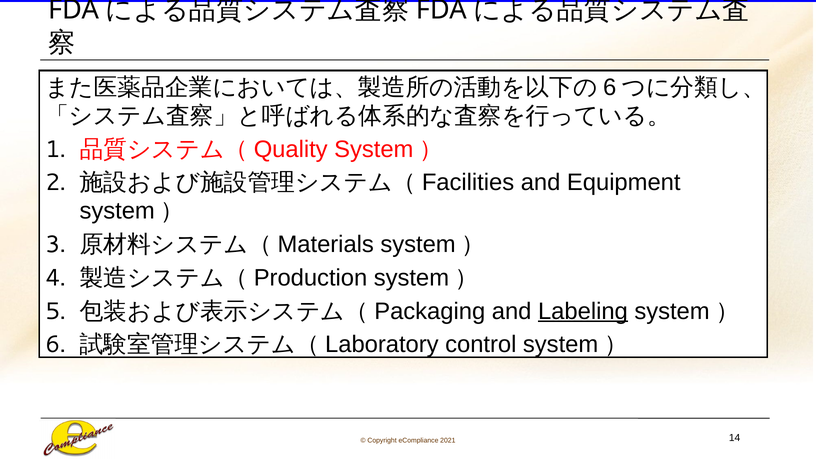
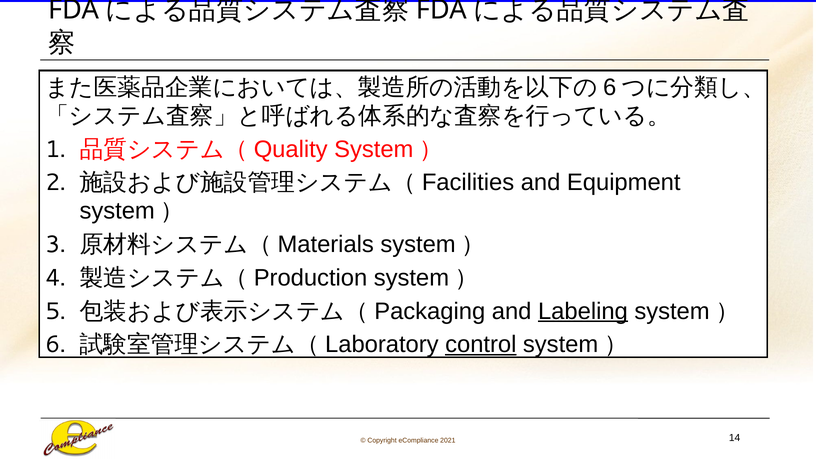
control underline: none -> present
